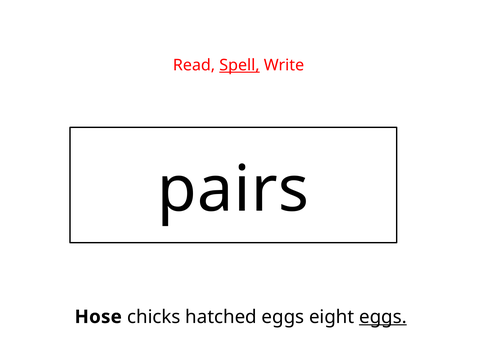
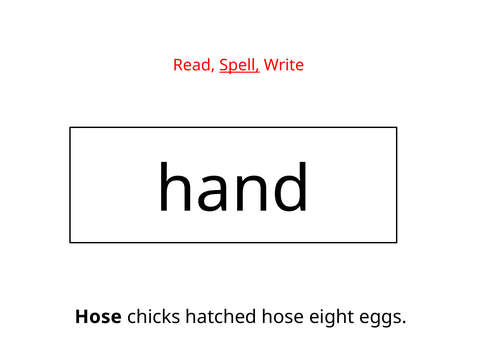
pairs: pairs -> hand
hatched eggs: eggs -> hose
eggs at (383, 317) underline: present -> none
